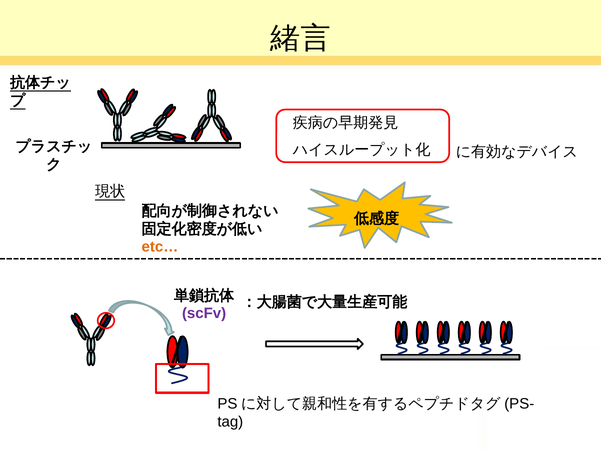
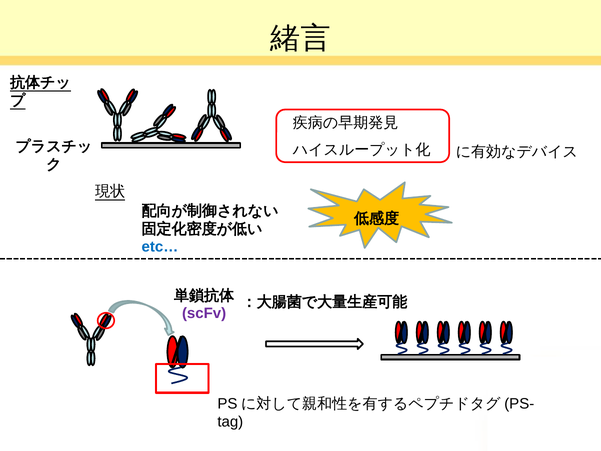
etc… colour: orange -> blue
